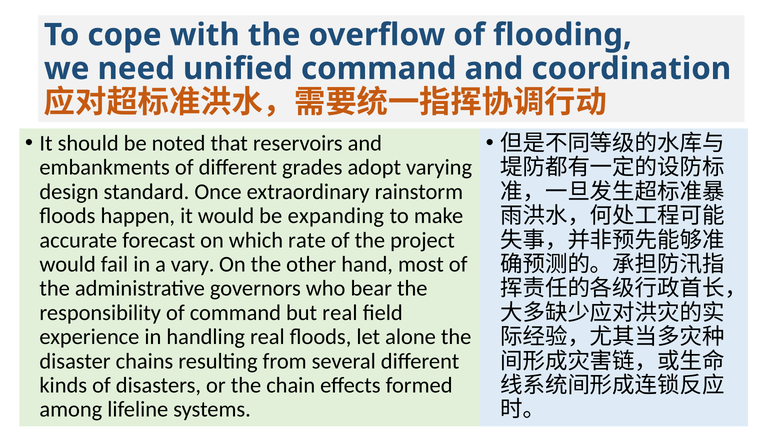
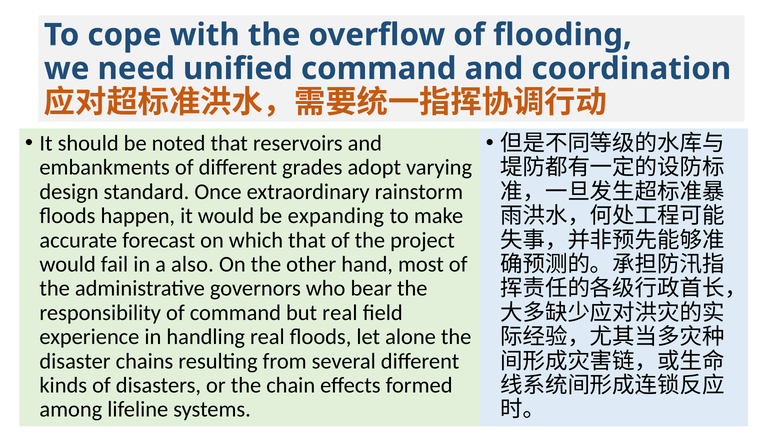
which rate: rate -> that
vary: vary -> also
